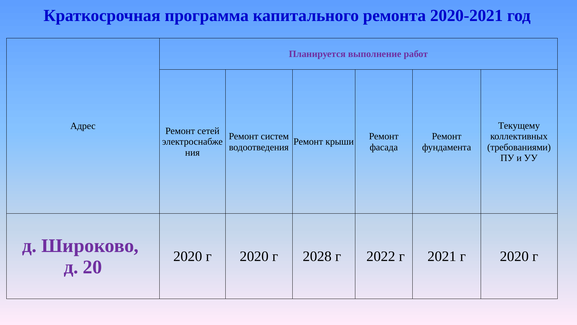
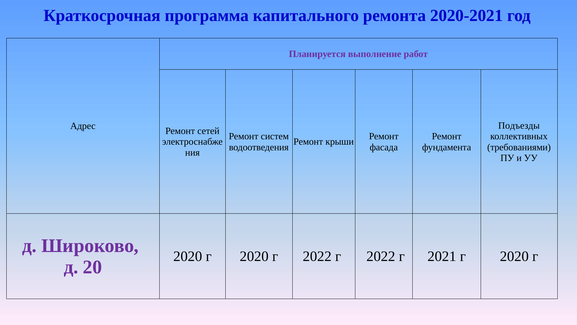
Текущему: Текущему -> Подъезды
2020 г 2028: 2028 -> 2022
